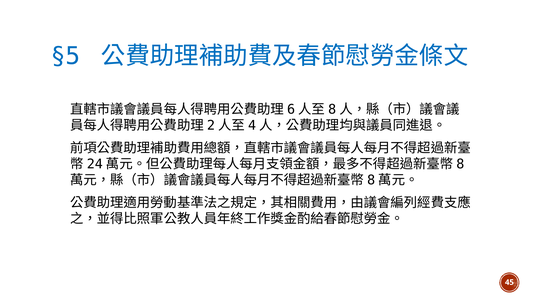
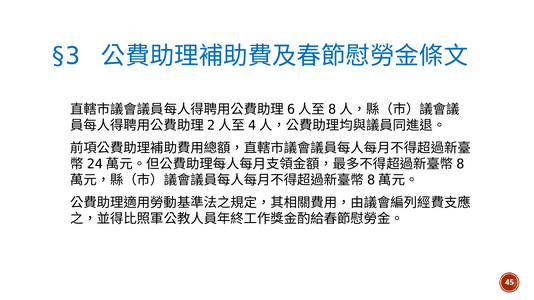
§5: §5 -> §3
